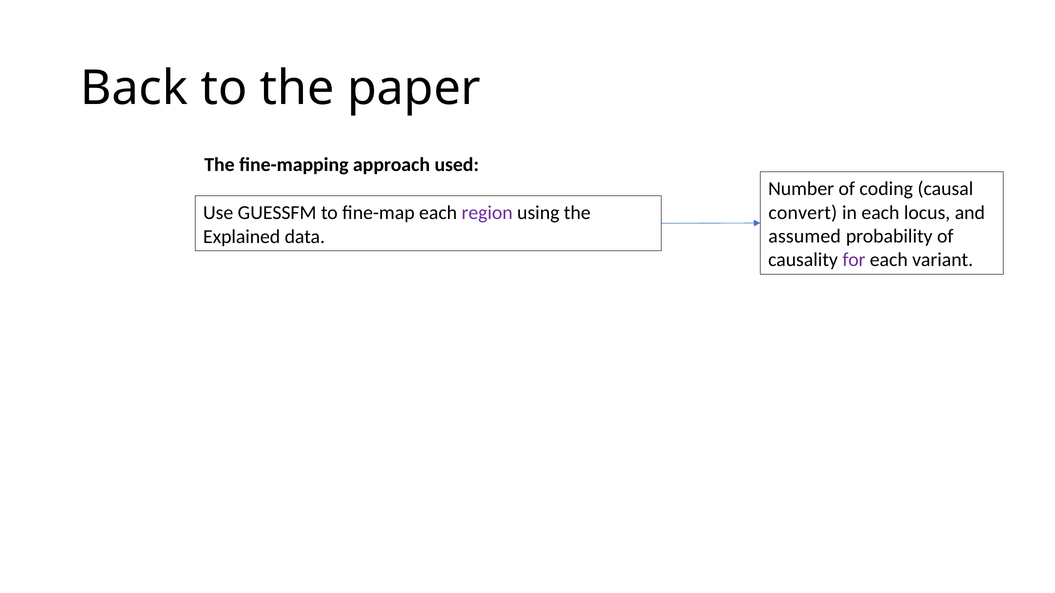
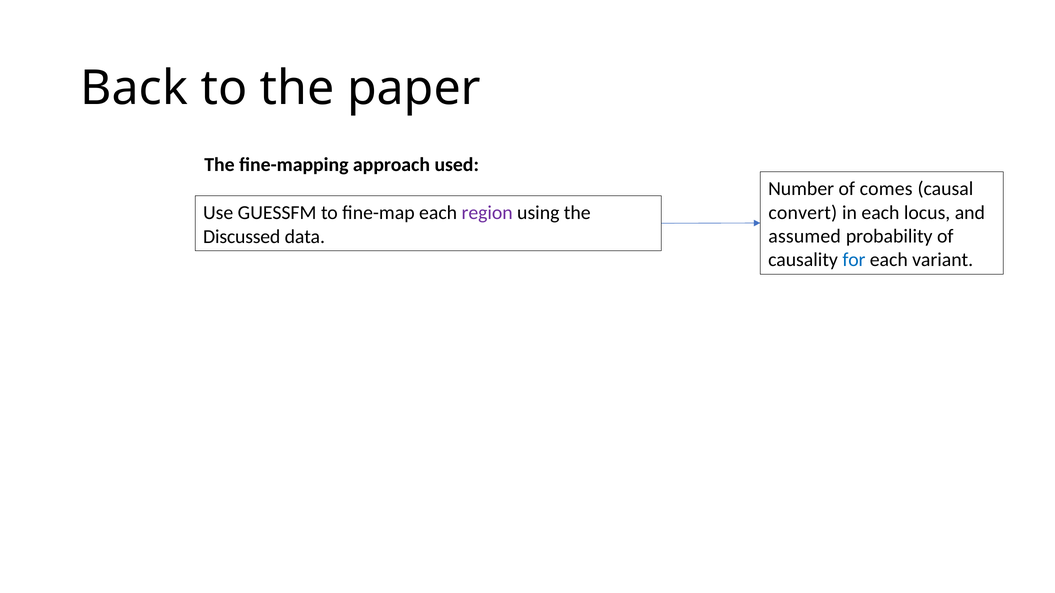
coding: coding -> comes
Explained: Explained -> Discussed
for colour: purple -> blue
